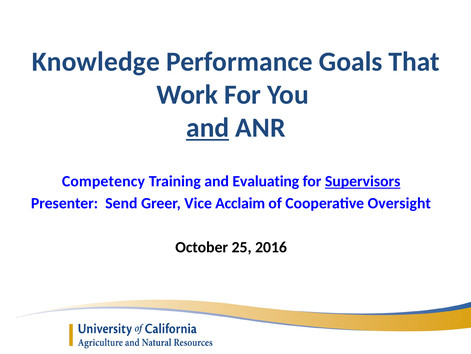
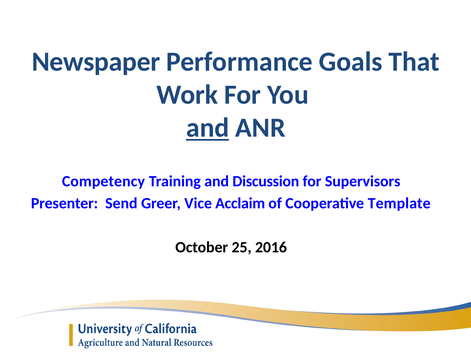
Knowledge: Knowledge -> Newspaper
Evaluating: Evaluating -> Discussion
Supervisors underline: present -> none
Oversight: Oversight -> Template
